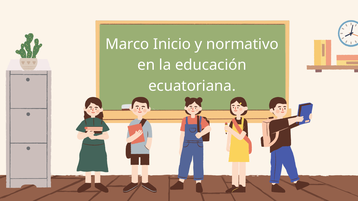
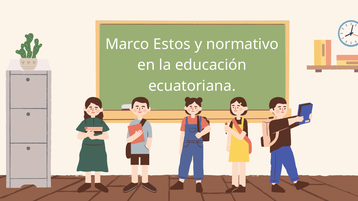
Inicio: Inicio -> Estos
